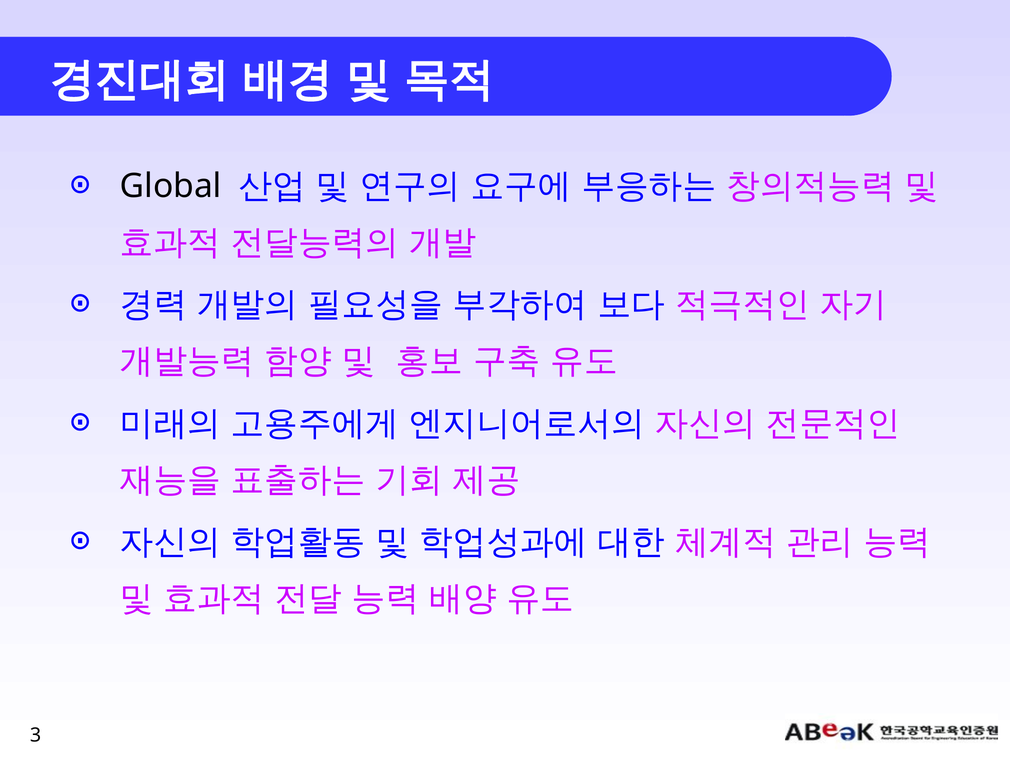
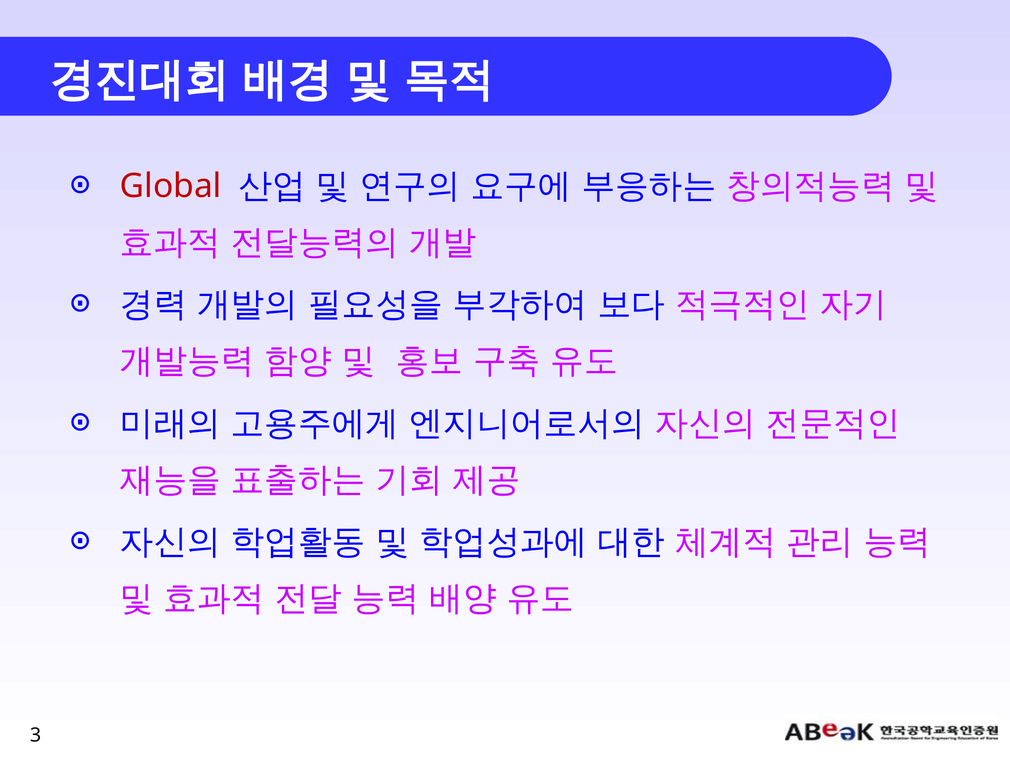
Global colour: black -> red
